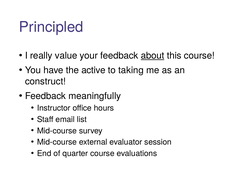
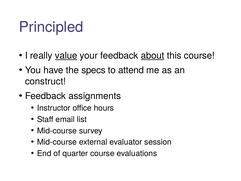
value underline: none -> present
active: active -> specs
taking: taking -> attend
meaningfully: meaningfully -> assignments
